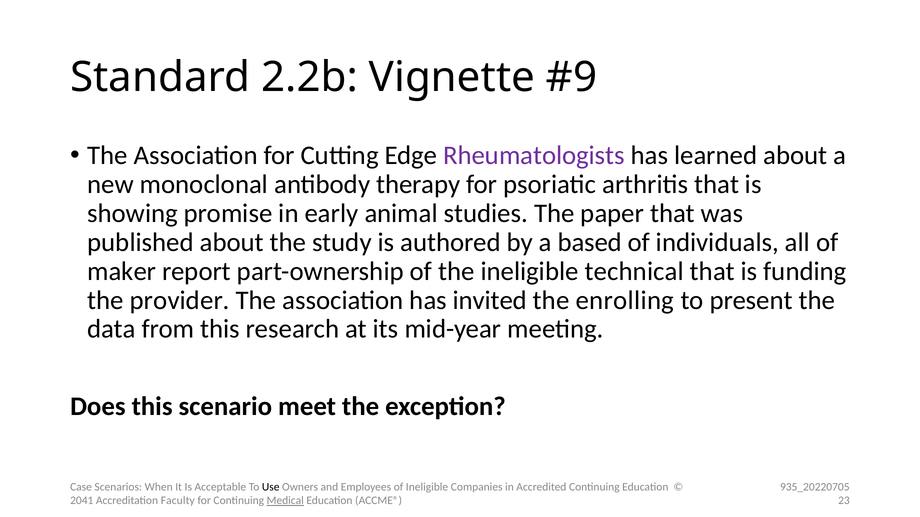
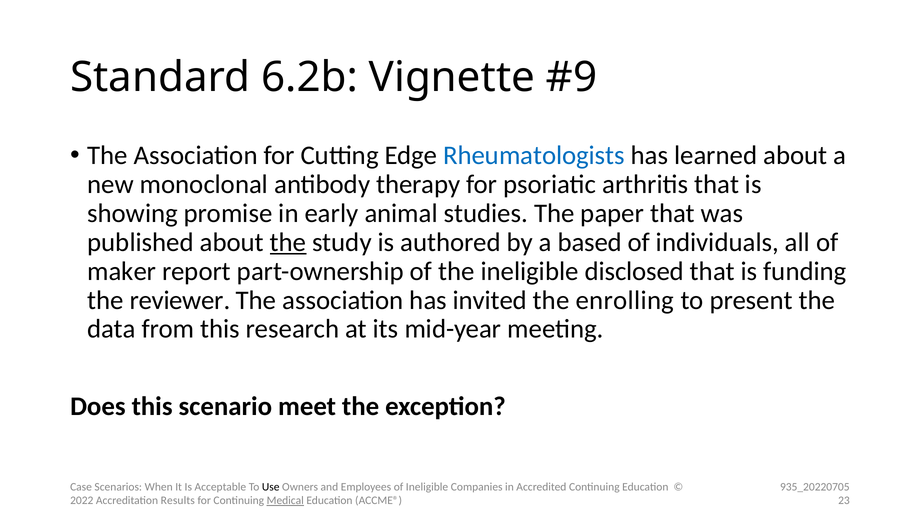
2.2b: 2.2b -> 6.2b
Rheumatologists colour: purple -> blue
the at (288, 243) underline: none -> present
technical: technical -> disclosed
provider: provider -> reviewer
2041: 2041 -> 2022
Faculty: Faculty -> Results
